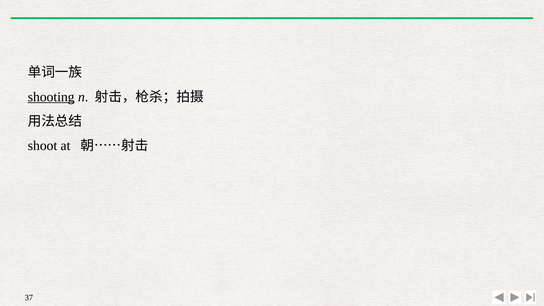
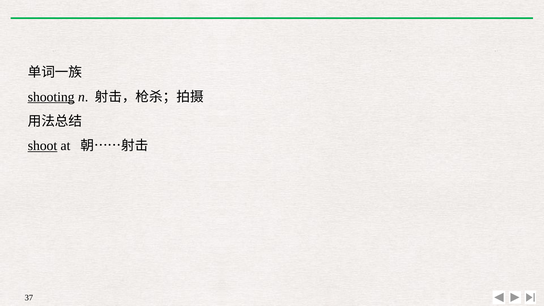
shoot underline: none -> present
